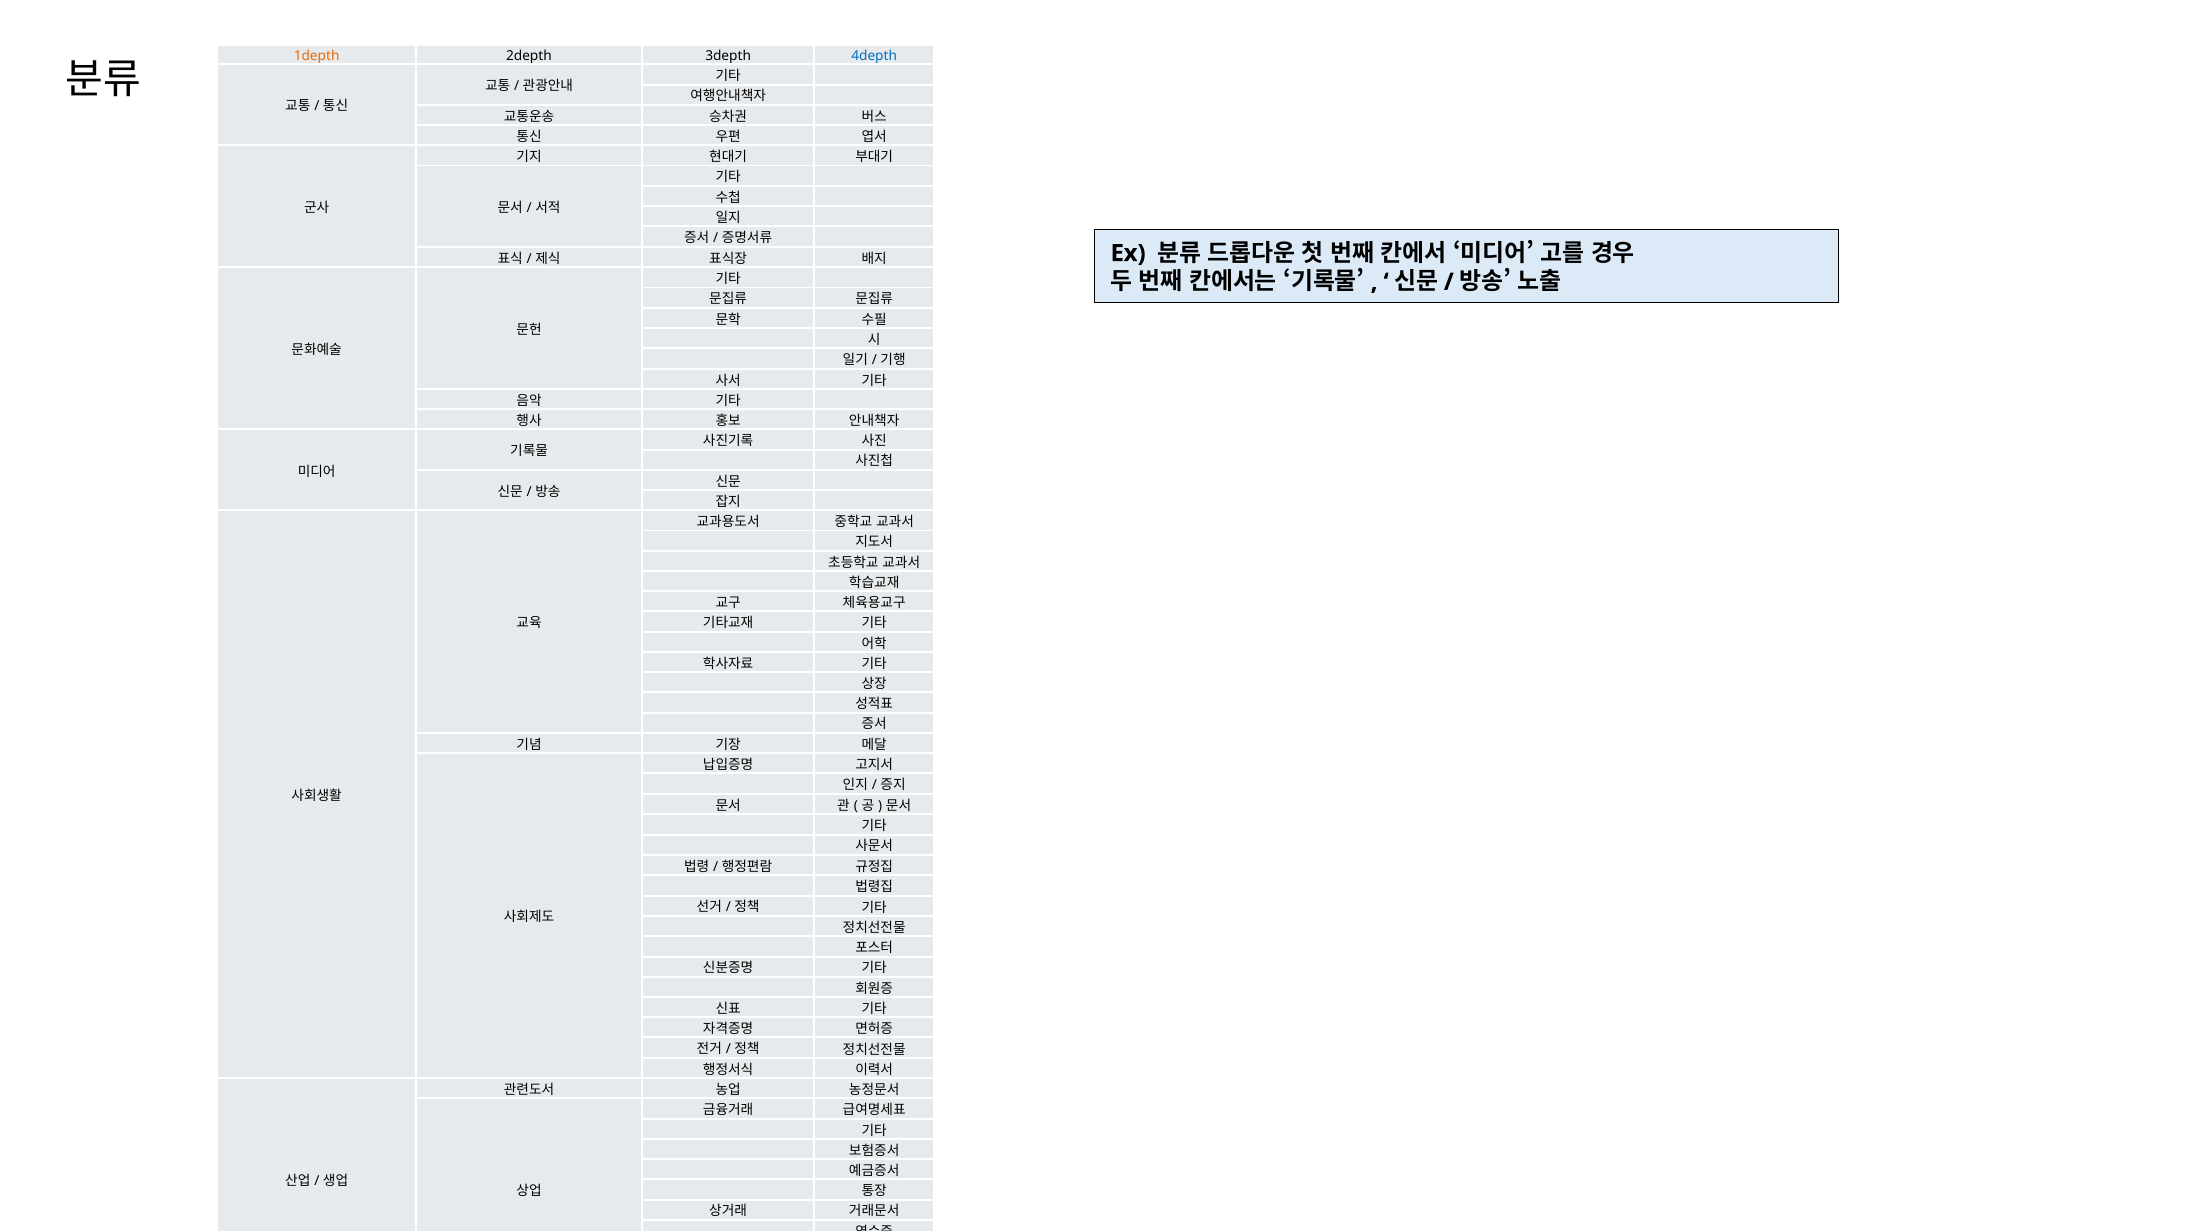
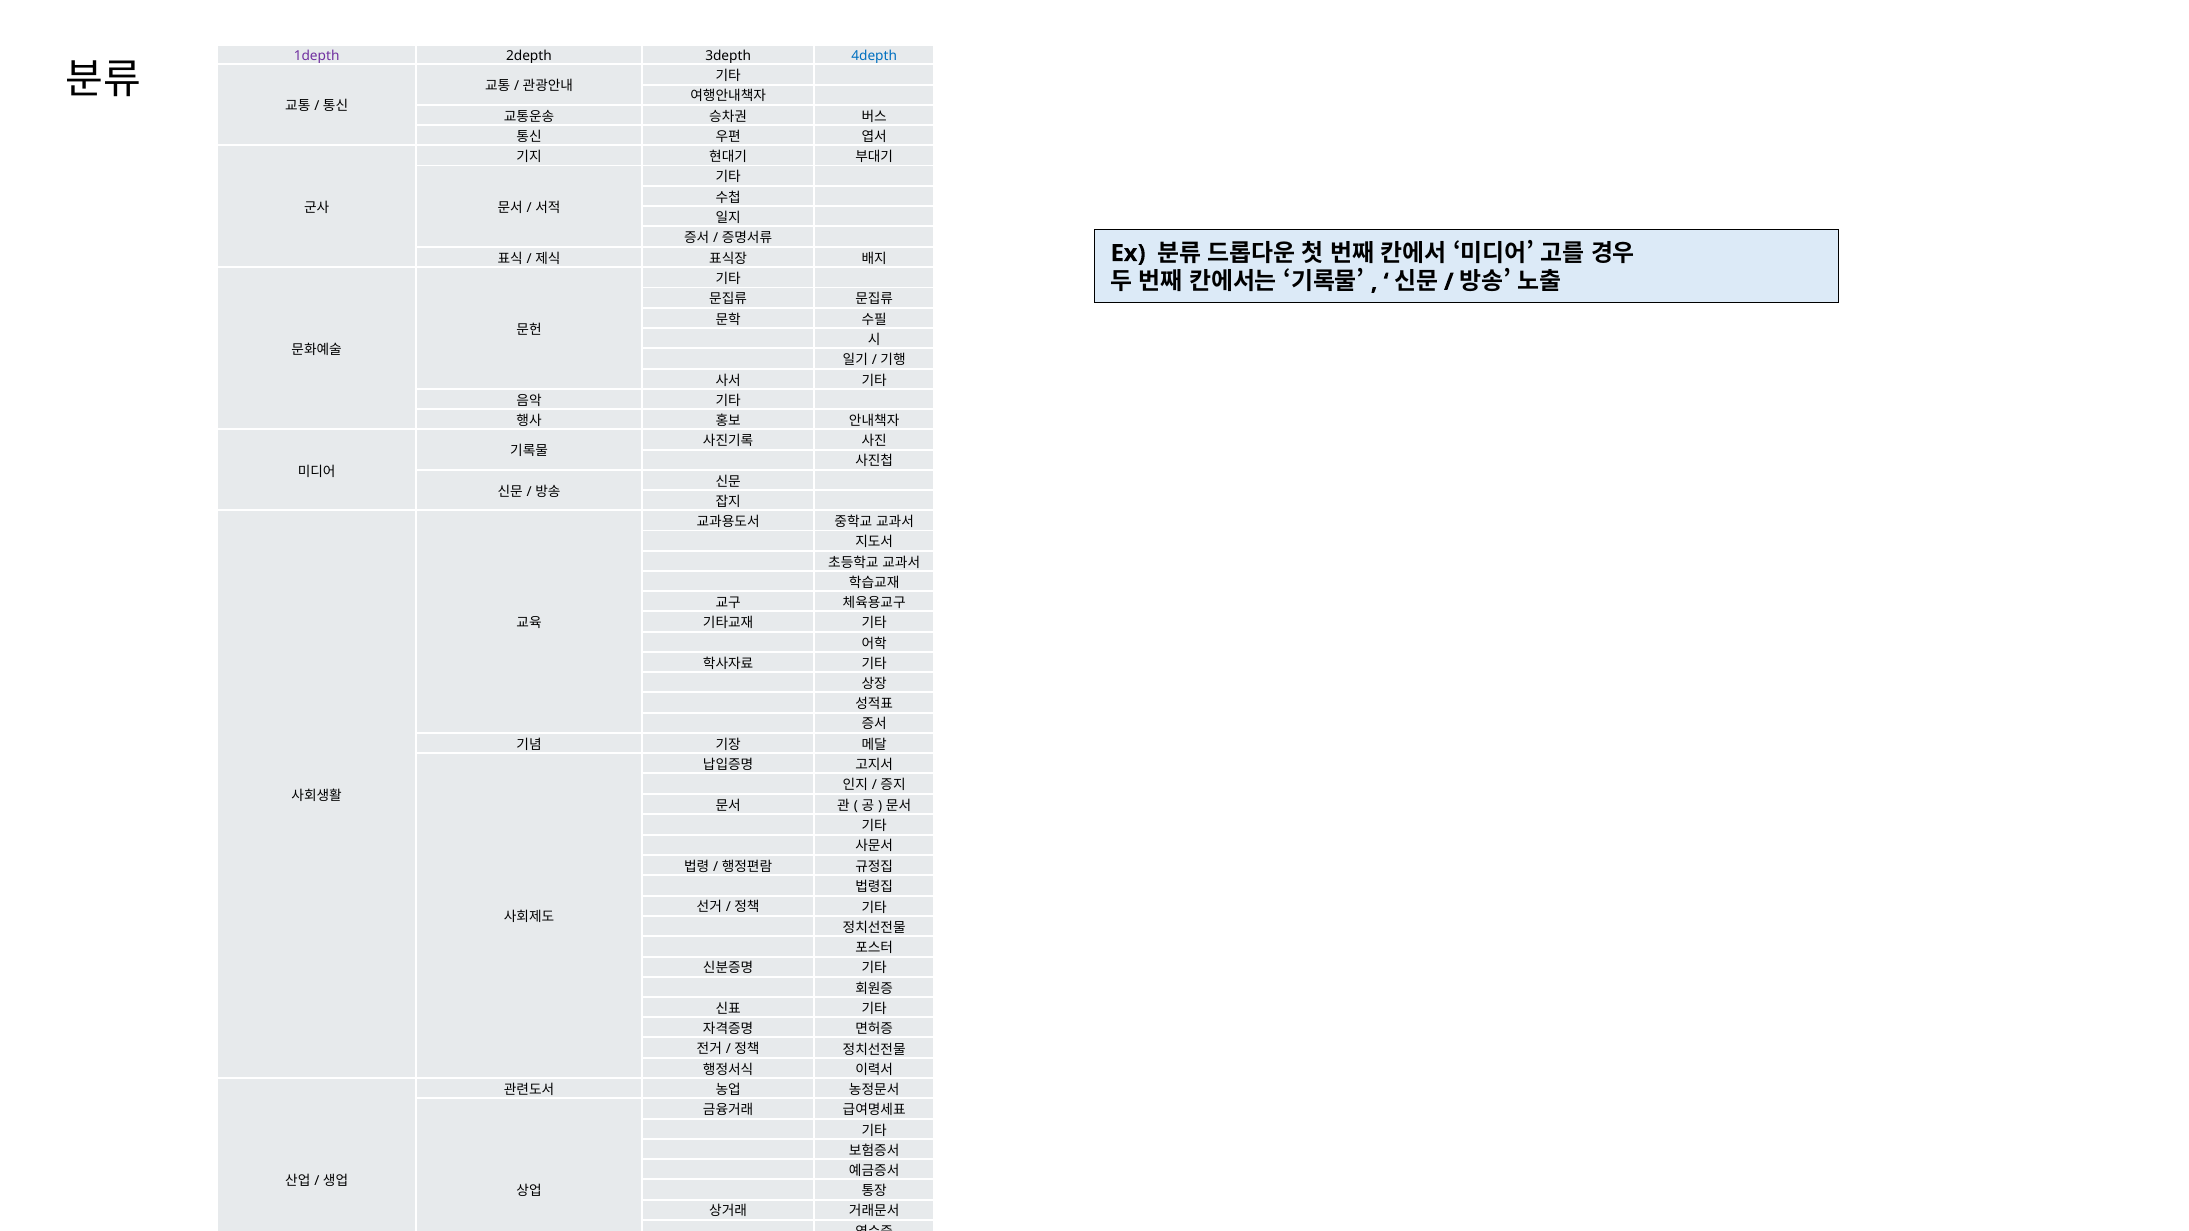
1depth colour: orange -> purple
